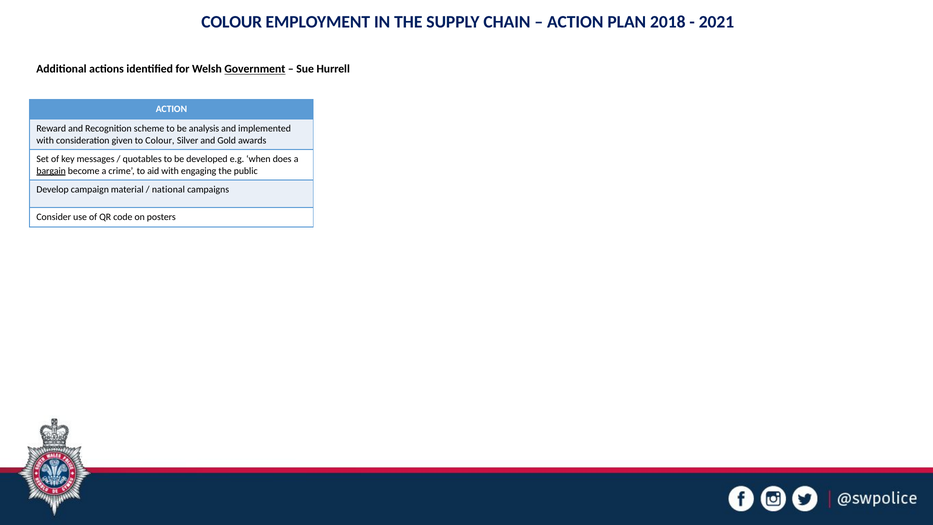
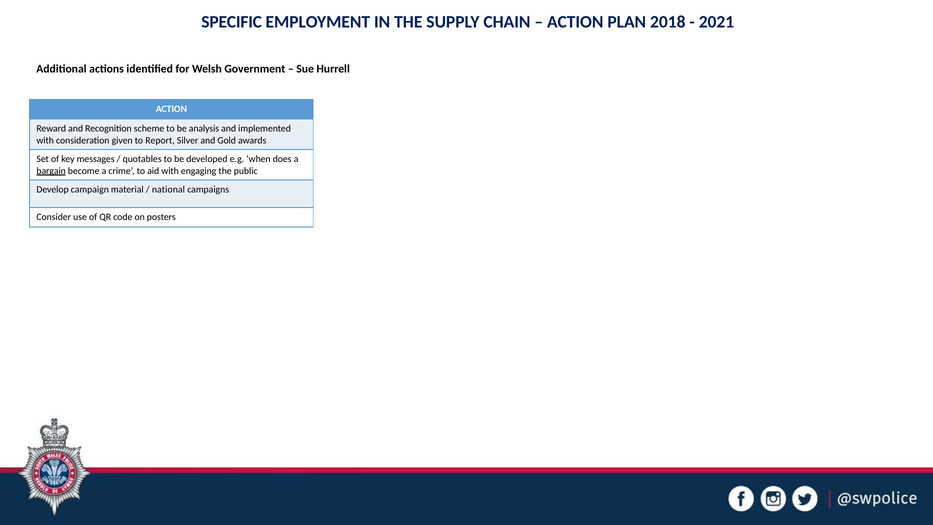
COLOUR at (232, 22): COLOUR -> SPECIFIC
Government underline: present -> none
to Colour: Colour -> Report
